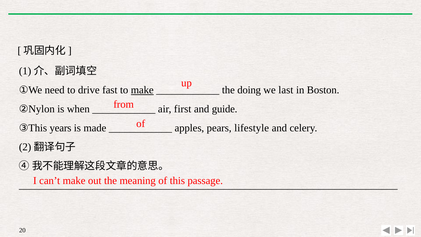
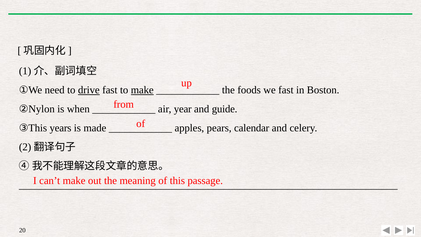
drive underline: none -> present
doing: doing -> foods
we last: last -> fast
first: first -> year
lifestyle: lifestyle -> calendar
